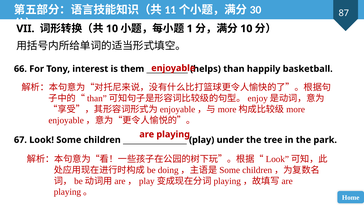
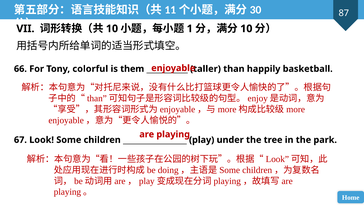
interest: interest -> colorful
helps: helps -> taller
